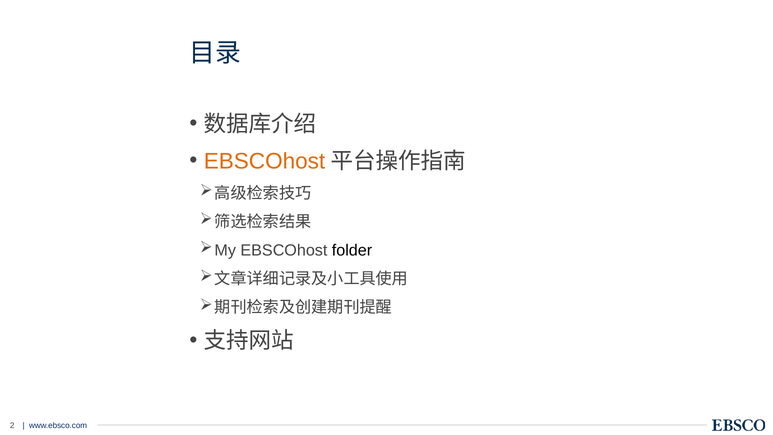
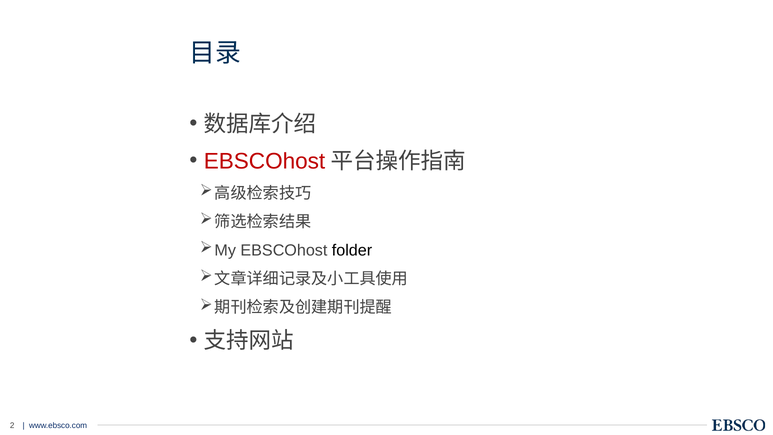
EBSCOhost at (265, 161) colour: orange -> red
